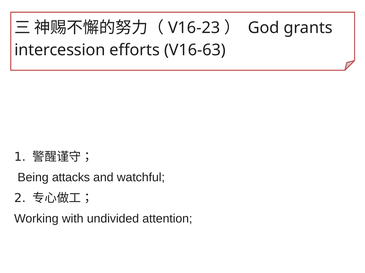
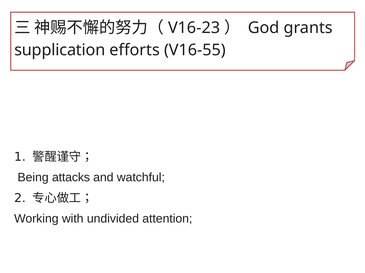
intercession: intercession -> supplication
V16-63: V16-63 -> V16-55
